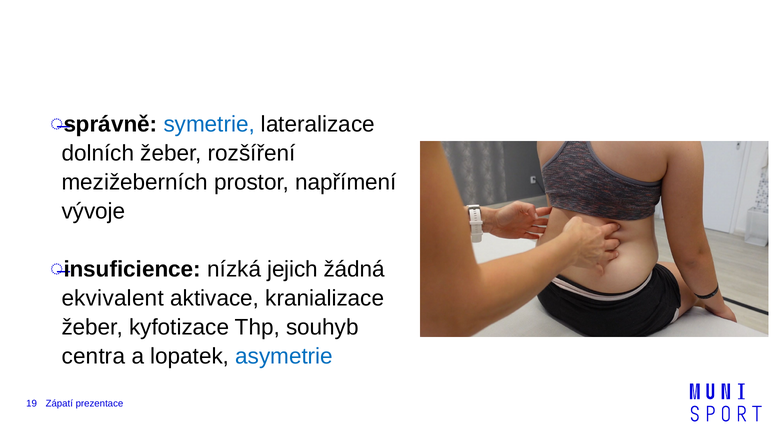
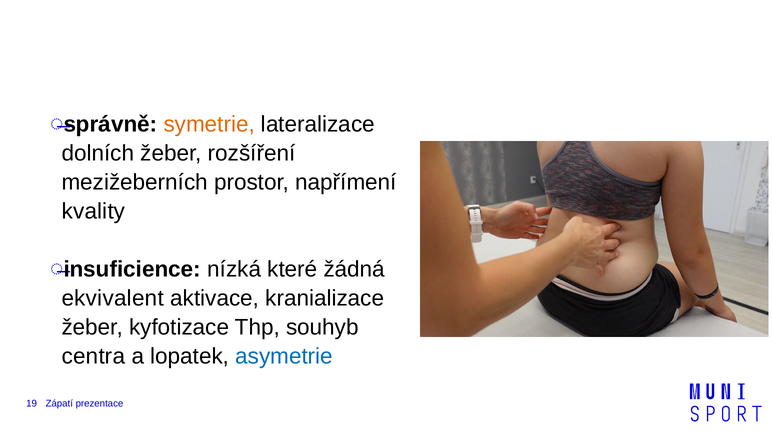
symetrie colour: blue -> orange
vývoje: vývoje -> kvality
jejich: jejich -> které
